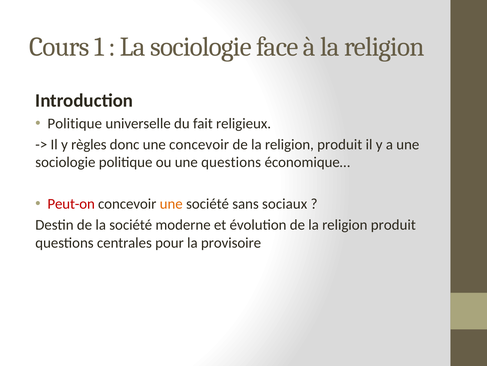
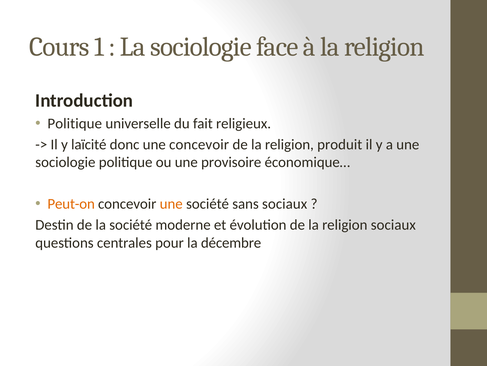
règles: règles -> laïcité
une questions: questions -> provisoire
Peut-on colour: red -> orange
produit at (393, 224): produit -> sociaux
provisoire: provisoire -> décembre
